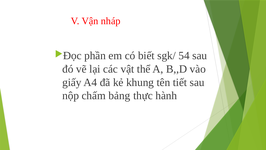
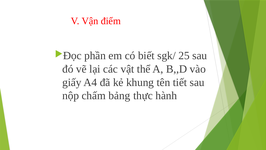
nháp: nháp -> điểm
54: 54 -> 25
